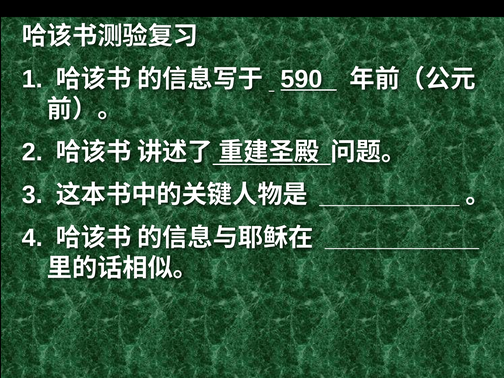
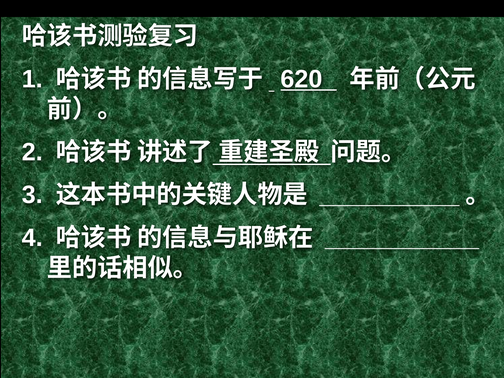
590: 590 -> 620
